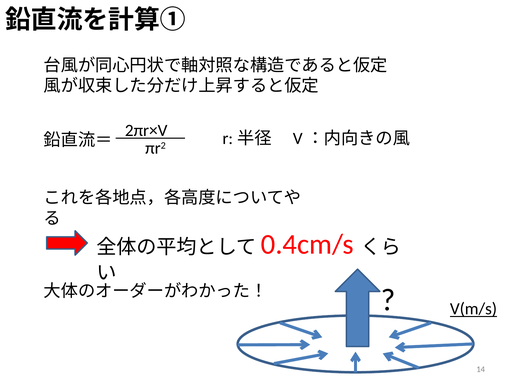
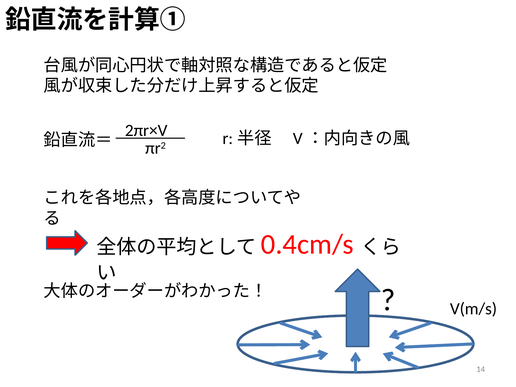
V(m/s underline: present -> none
